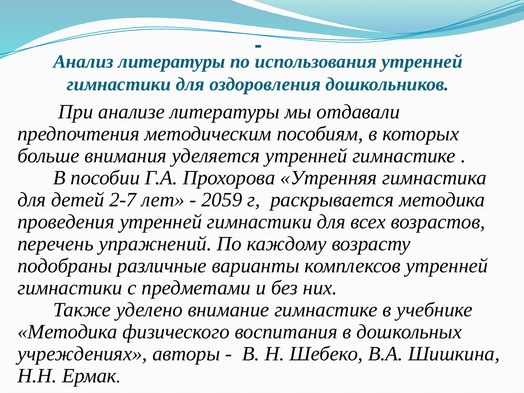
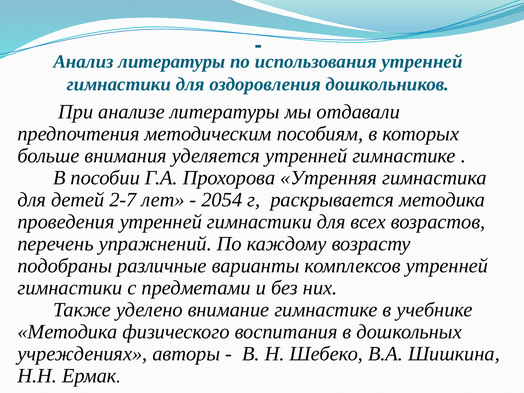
2059: 2059 -> 2054
